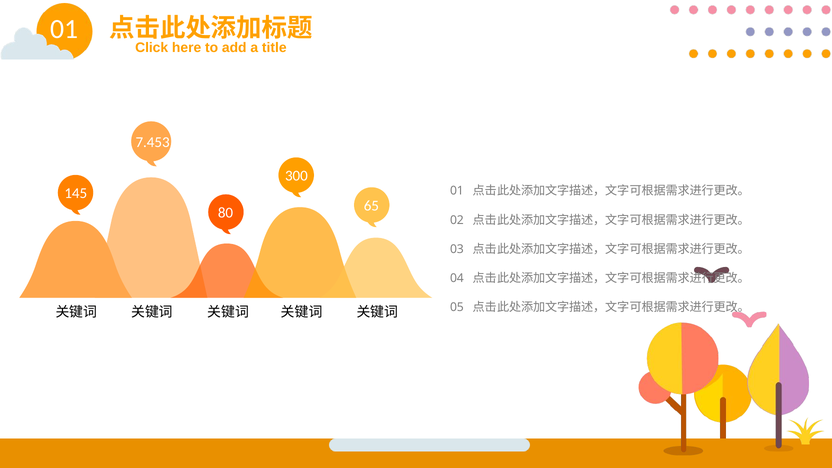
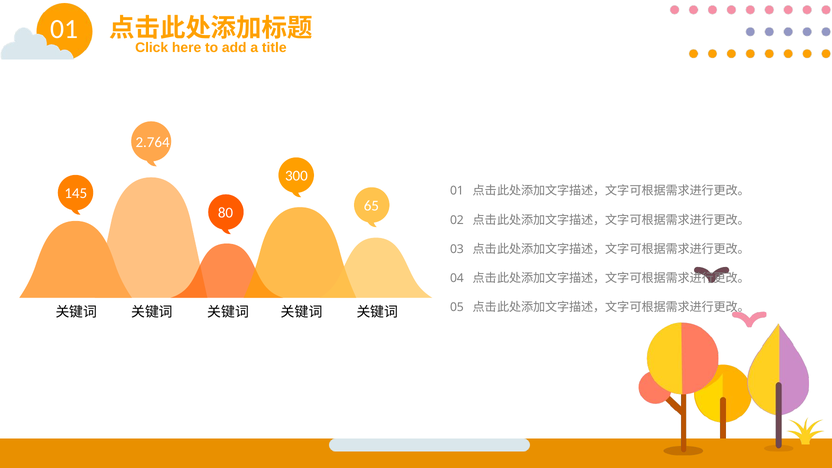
7.453: 7.453 -> 2.764
